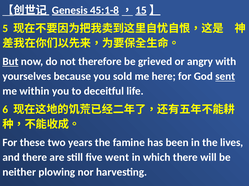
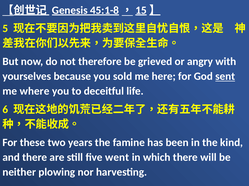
But underline: present -> none
within: within -> where
lives: lives -> kind
